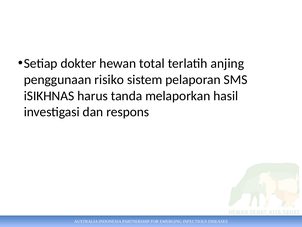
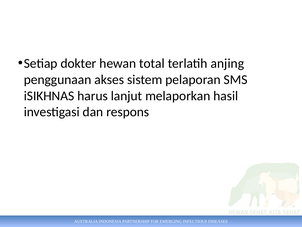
risiko: risiko -> akses
tanda: tanda -> lanjut
